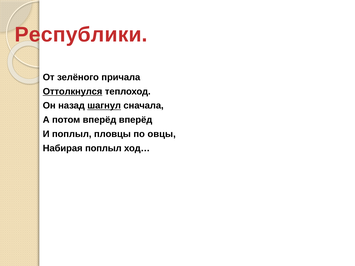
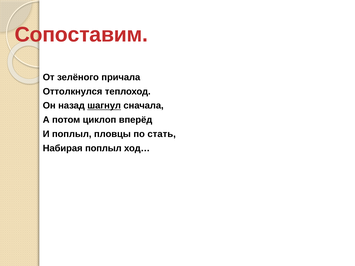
Республики: Республики -> Сопоставим
Оттолкнулся underline: present -> none
потом вперёд: вперёд -> циклоп
овцы: овцы -> стать
